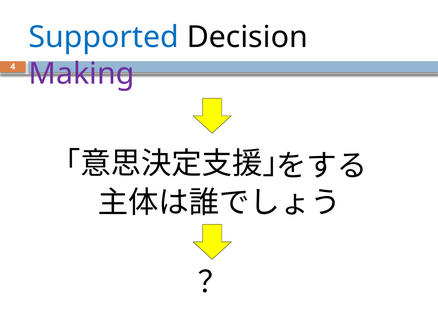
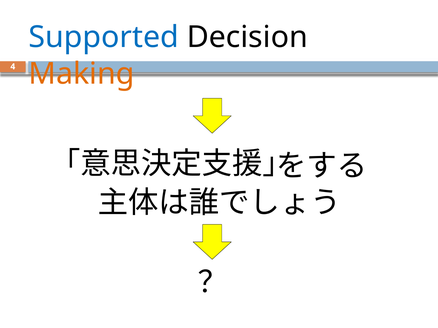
Making colour: purple -> orange
